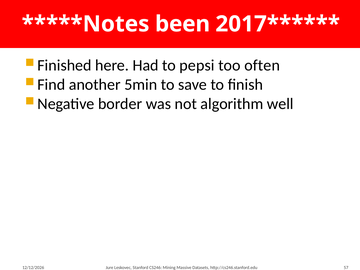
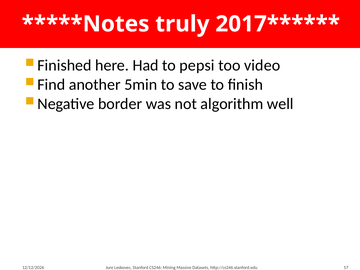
been: been -> truly
often: often -> video
